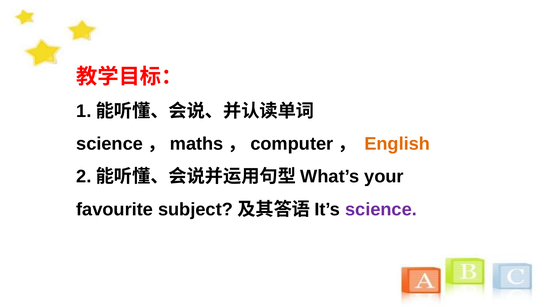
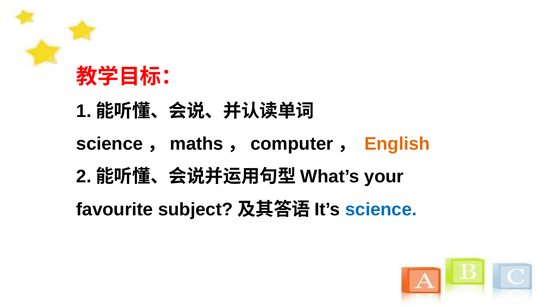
science colour: purple -> blue
